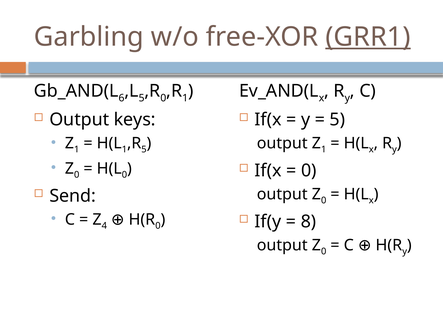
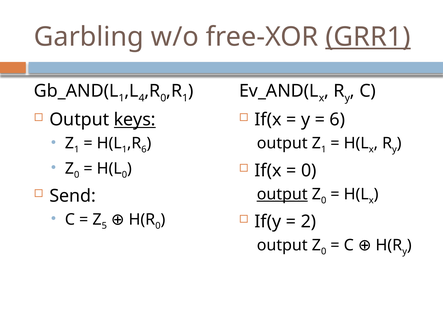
6 at (122, 98): 6 -> 1
5 at (142, 98): 5 -> 4
keys underline: none -> present
5 at (337, 120): 5 -> 6
5 at (144, 150): 5 -> 6
output at (282, 194) underline: none -> present
4: 4 -> 5
8: 8 -> 2
